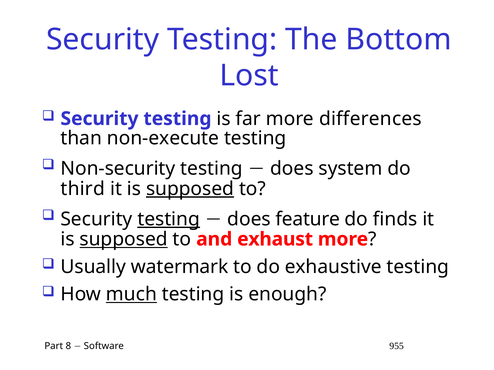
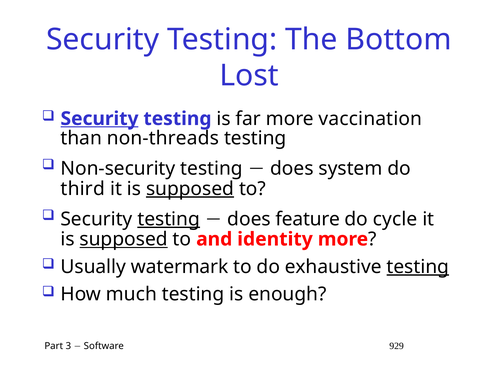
Security at (100, 119) underline: none -> present
differences: differences -> vaccination
non-execute: non-execute -> non-threads
finds: finds -> cycle
exhaust: exhaust -> identity
testing at (418, 267) underline: none -> present
much underline: present -> none
8: 8 -> 3
955: 955 -> 929
